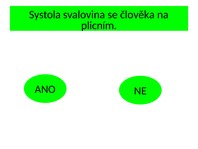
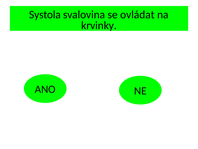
člověka: člověka -> ovládat
plicním: plicním -> krvinky
